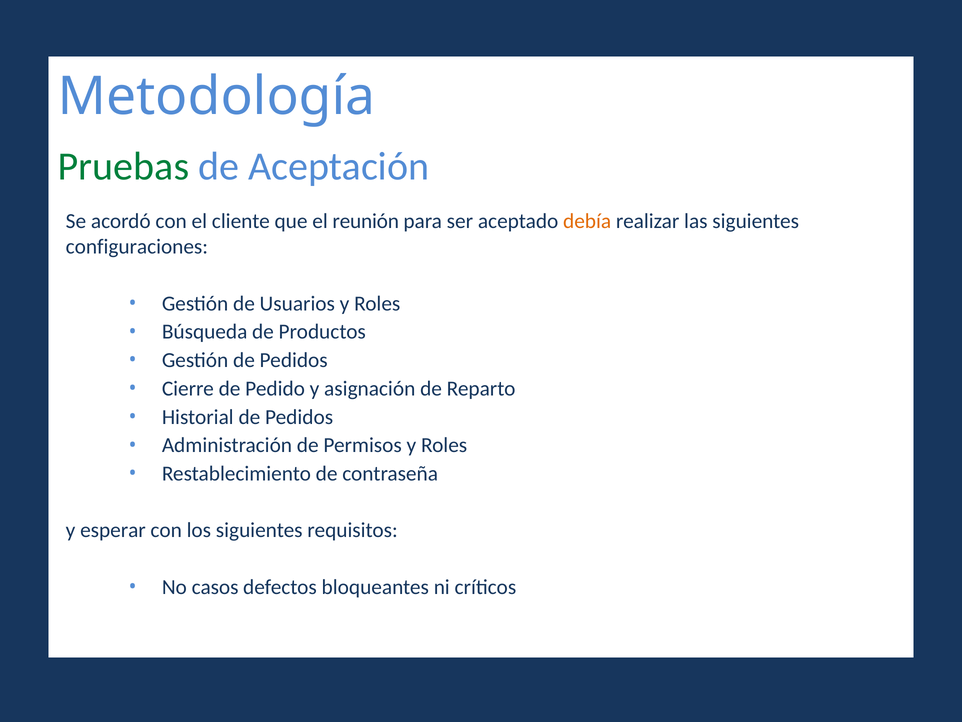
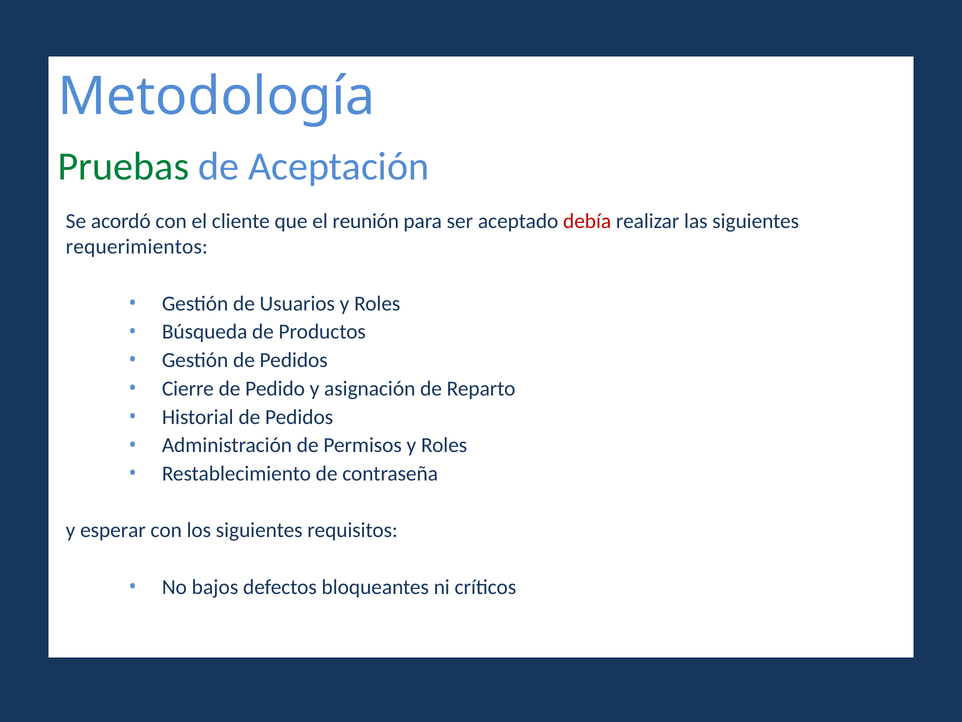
debía colour: orange -> red
configuraciones: configuraciones -> requerimientos
casos: casos -> bajos
